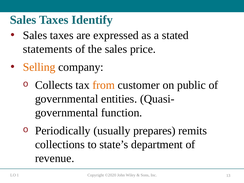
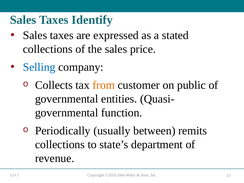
statements at (48, 49): statements -> collections
Selling colour: orange -> blue
prepares: prepares -> between
